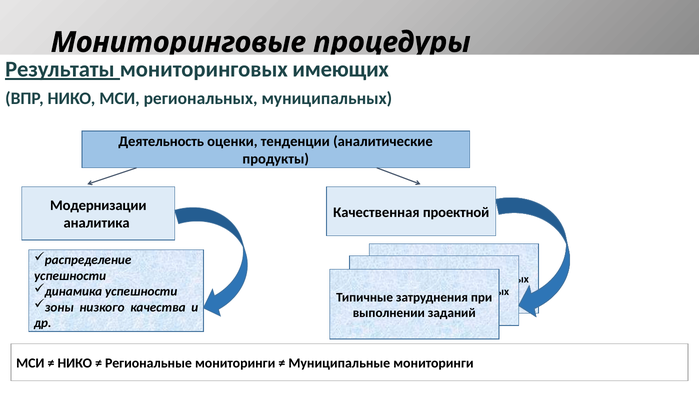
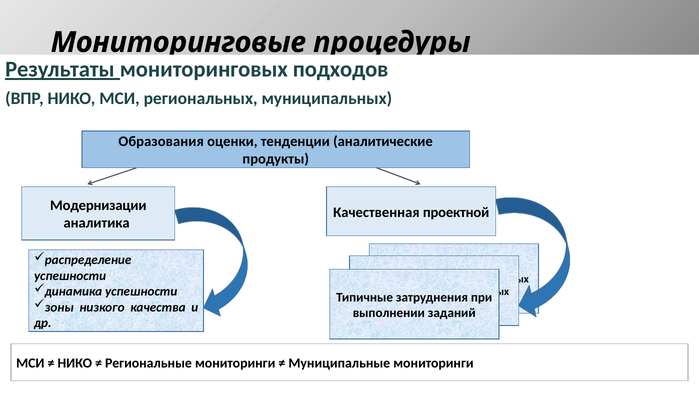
имеющих: имеющих -> подходов
Деятельность: Деятельность -> Образования
